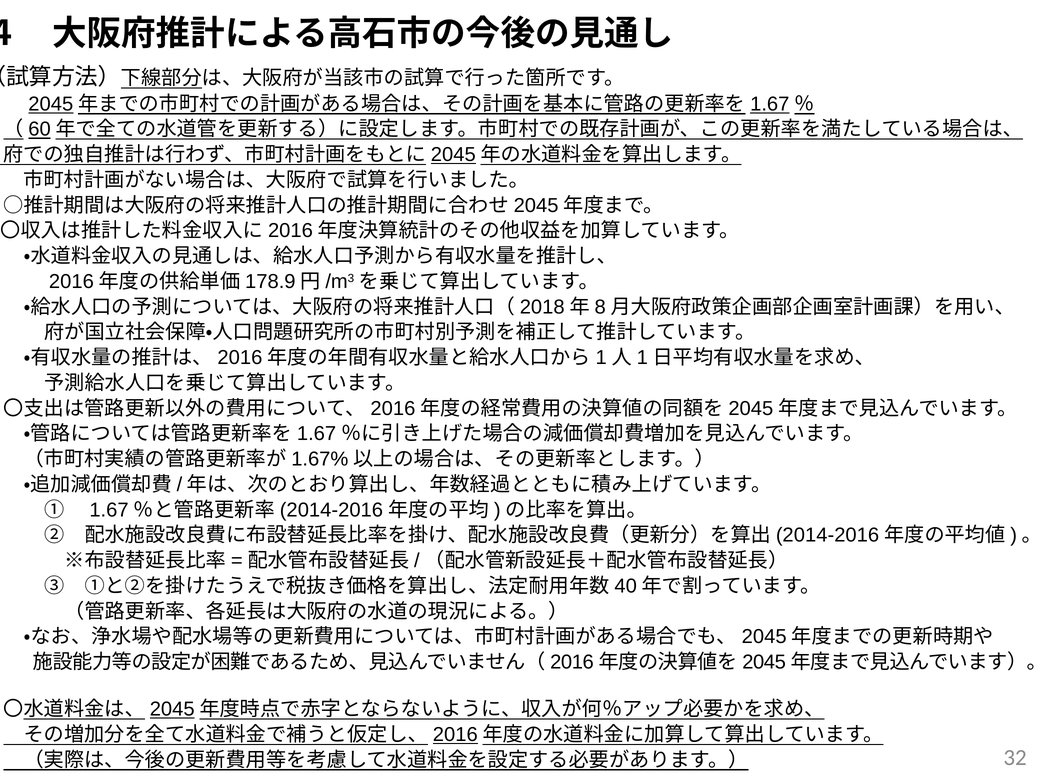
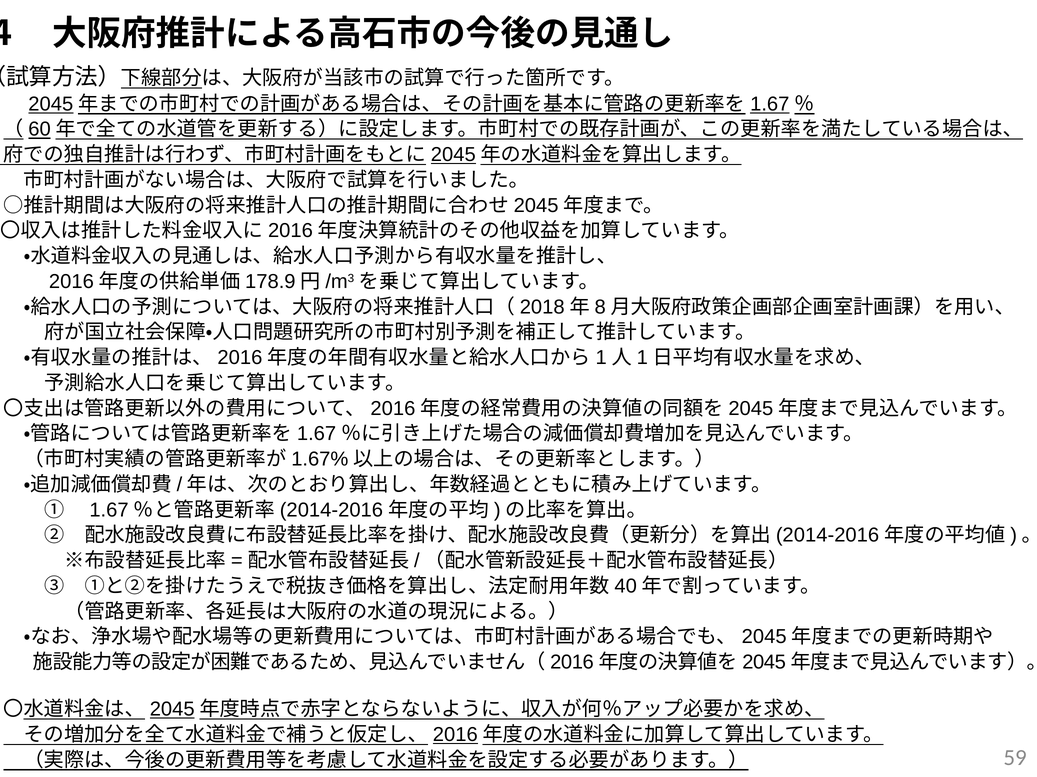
32: 32 -> 59
